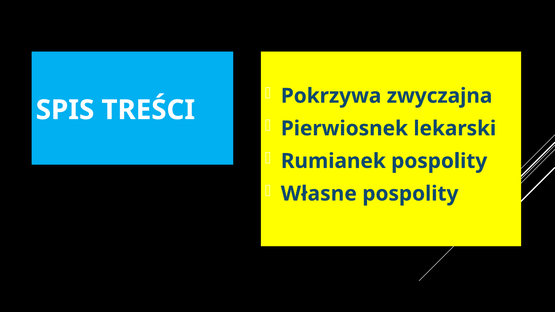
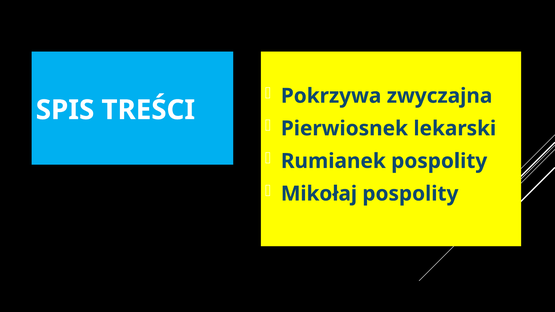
Własne: Własne -> Mikołaj
